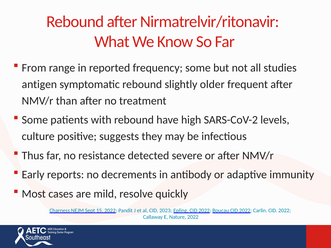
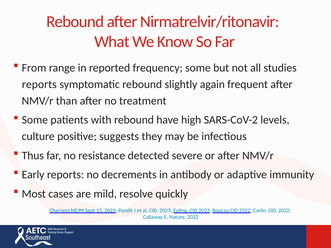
antigen at (39, 84): antigen -> reports
older: older -> again
